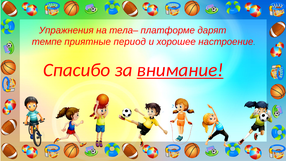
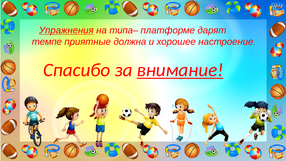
Упражнения underline: none -> present
тела–: тела– -> типа–
период: период -> должна
